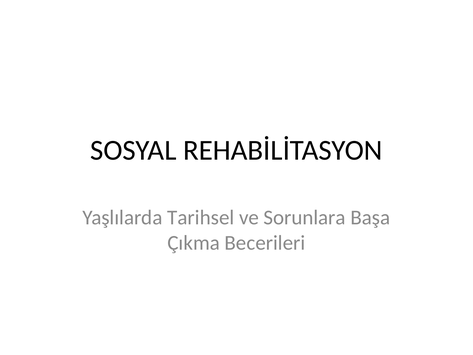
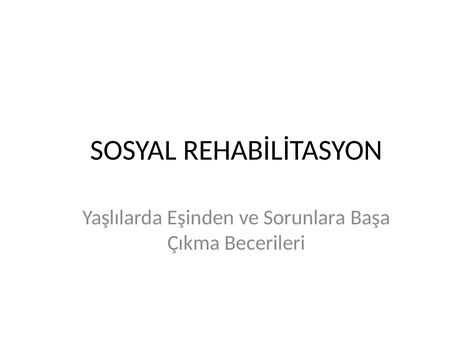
Tarihsel: Tarihsel -> Eşinden
